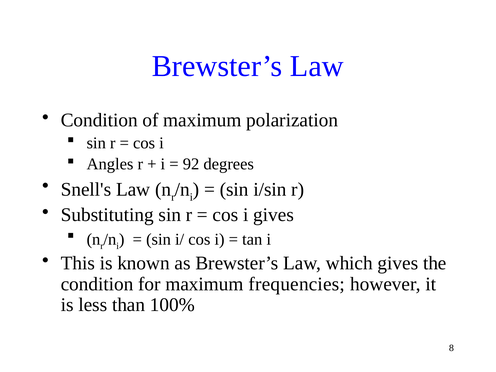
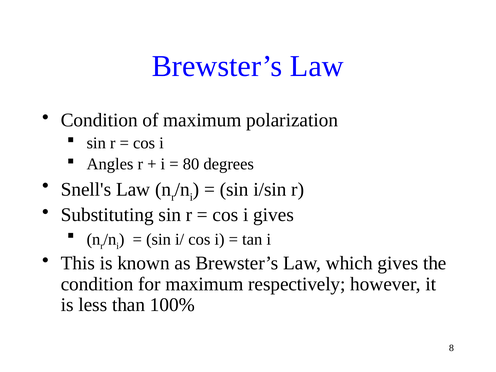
92: 92 -> 80
frequencies: frequencies -> respectively
